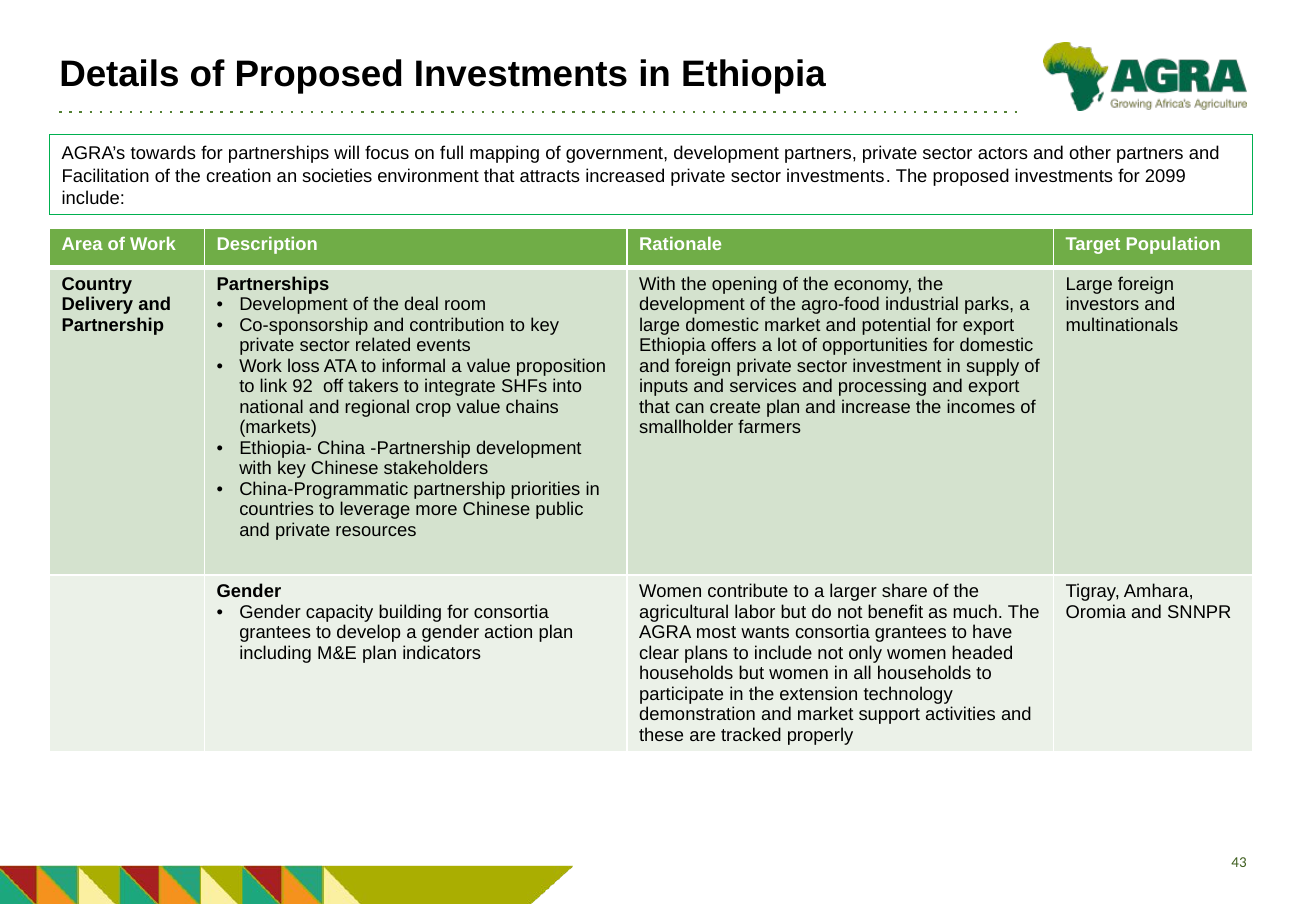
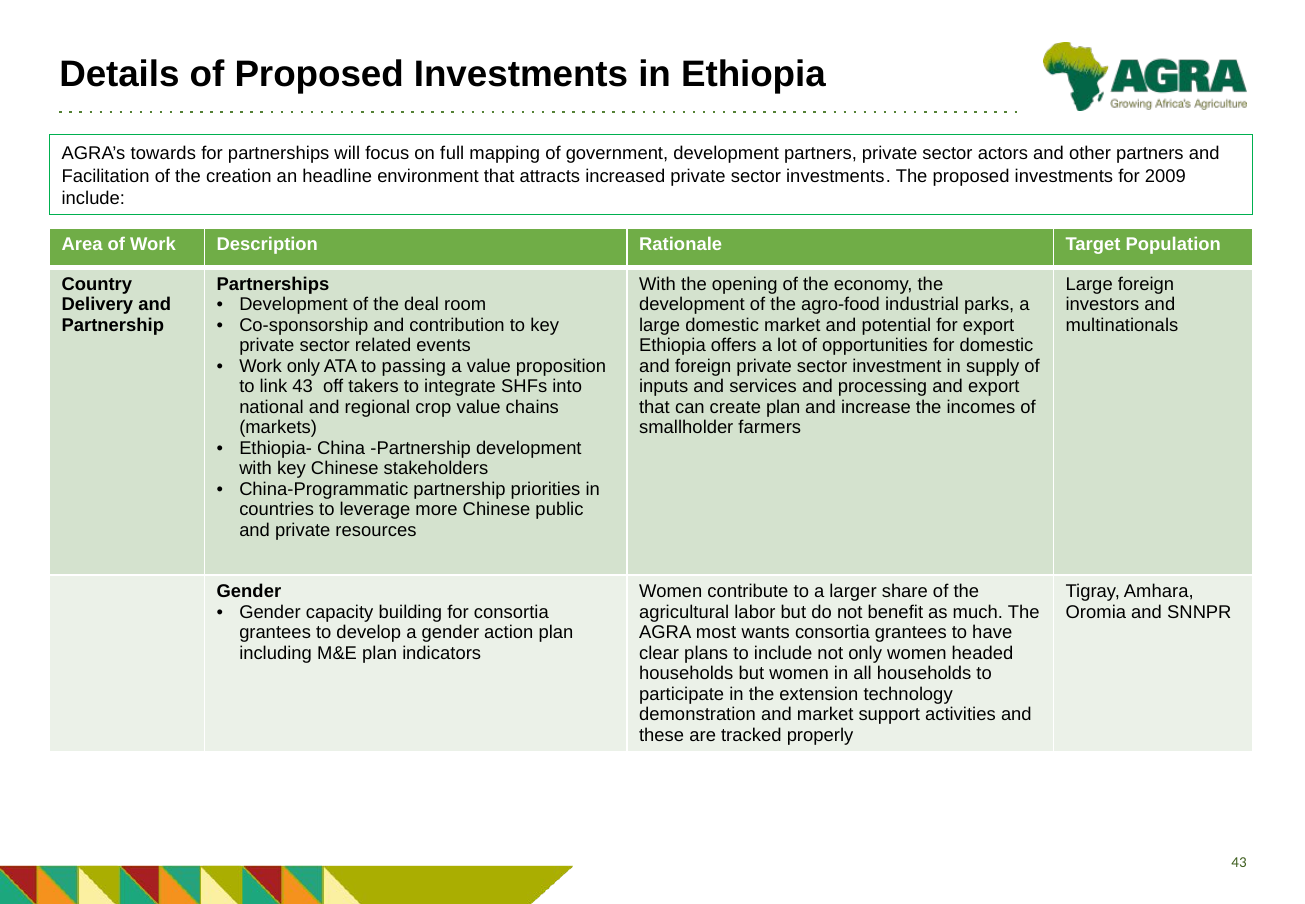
societies: societies -> headline
2099: 2099 -> 2009
Work loss: loss -> only
informal: informal -> passing
link 92: 92 -> 43
